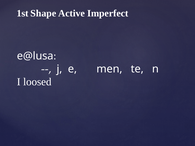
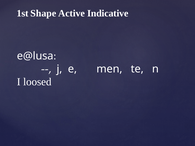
Imperfect: Imperfect -> Indicative
